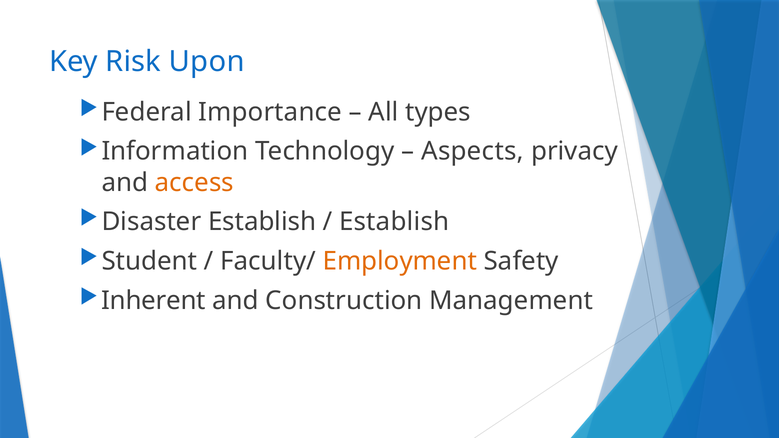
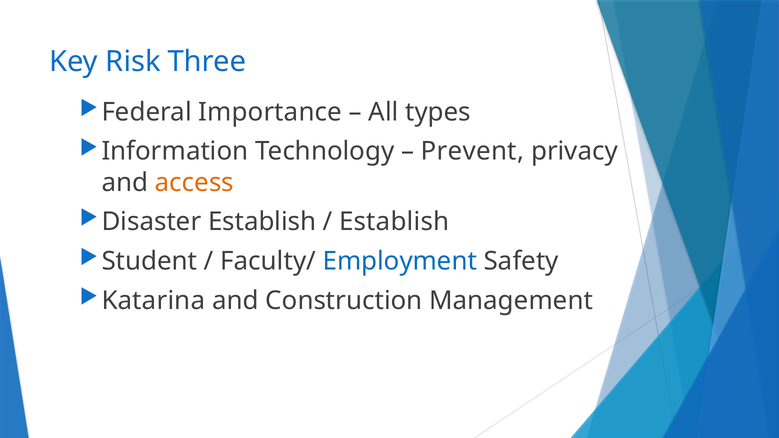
Upon: Upon -> Three
Aspects: Aspects -> Prevent
Employment colour: orange -> blue
Inherent: Inherent -> Katarina
